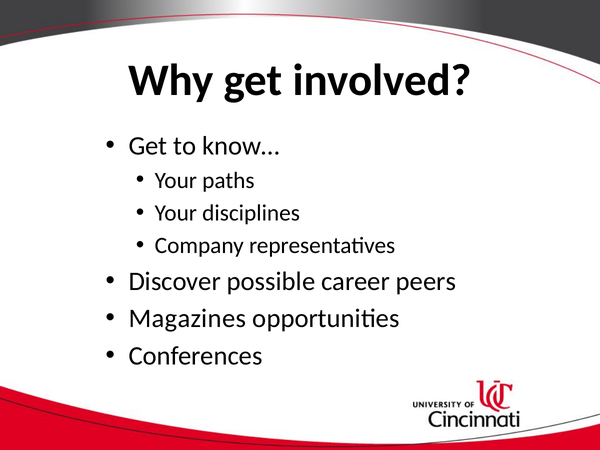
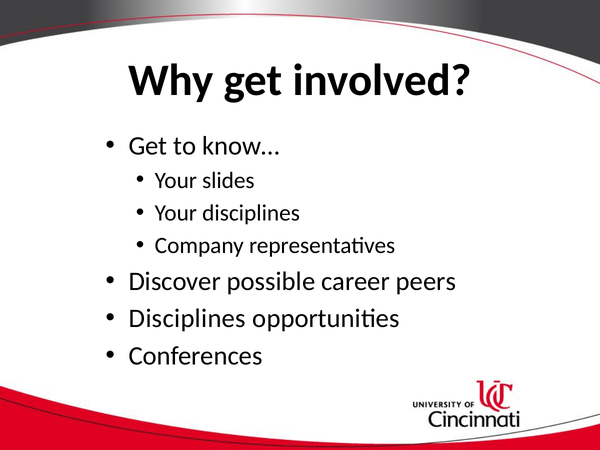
paths: paths -> slides
Magazines at (187, 319): Magazines -> Disciplines
